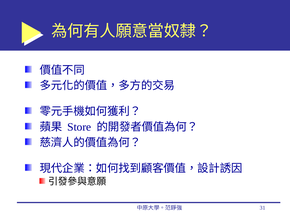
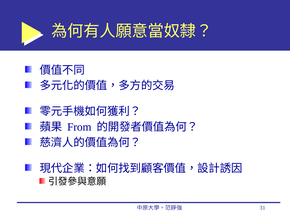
Store: Store -> From
